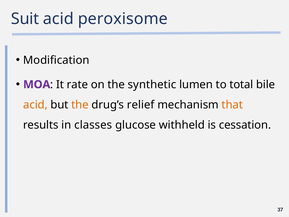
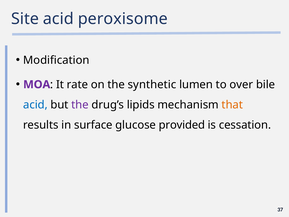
Suit: Suit -> Site
total: total -> over
acid at (35, 105) colour: orange -> blue
the at (80, 105) colour: orange -> purple
relief: relief -> lipids
classes: classes -> surface
withheld: withheld -> provided
